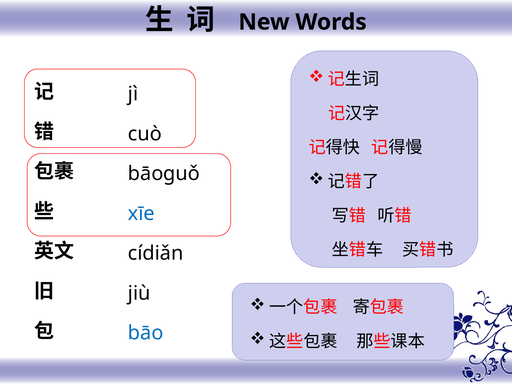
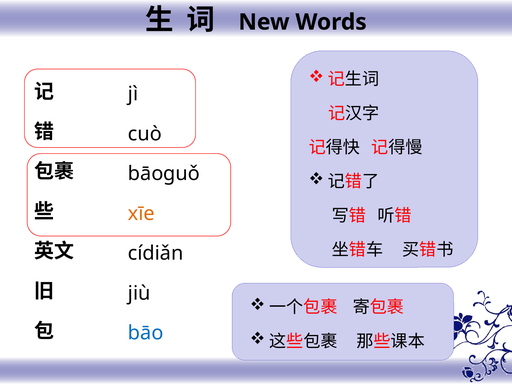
xīe colour: blue -> orange
